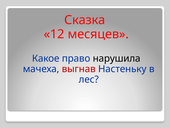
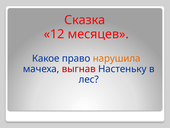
нарушила colour: black -> orange
